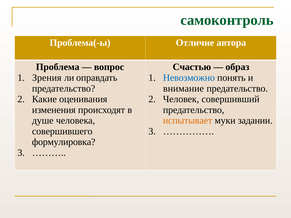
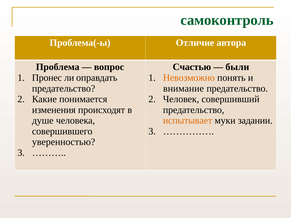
образ: образ -> были
Зрения: Зрения -> Пронес
Невозможно colour: blue -> orange
оценивания: оценивания -> понимается
формулировка: формулировка -> уверенностью
